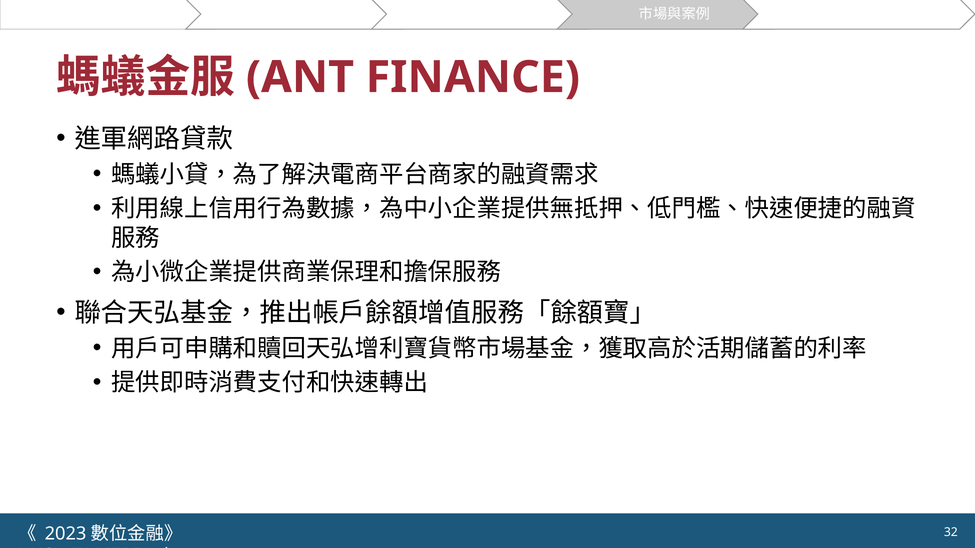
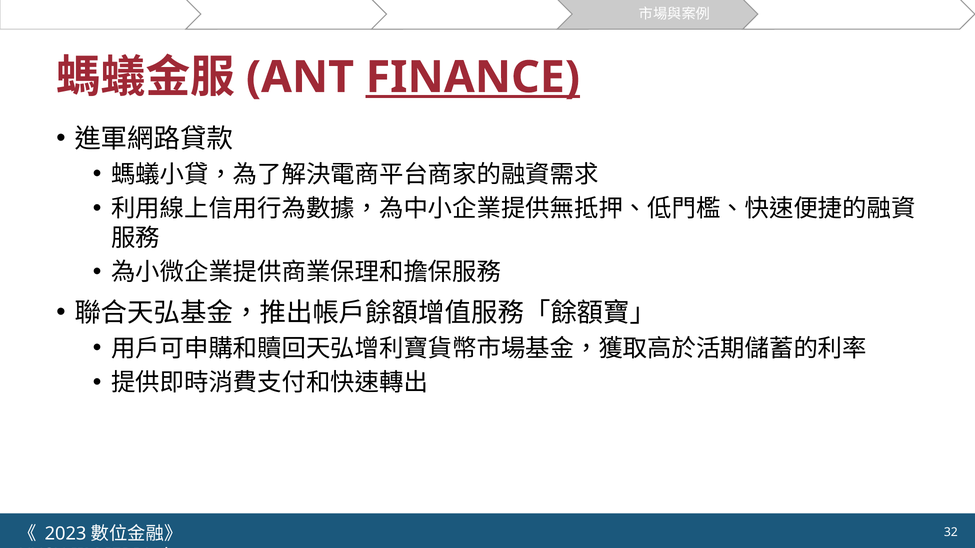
FINANCE underline: none -> present
